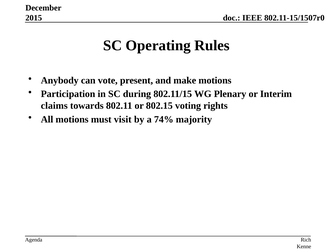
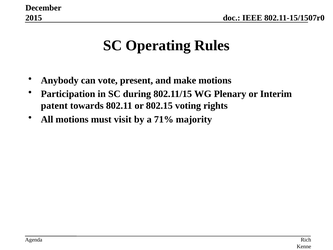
claims: claims -> patent
74%: 74% -> 71%
